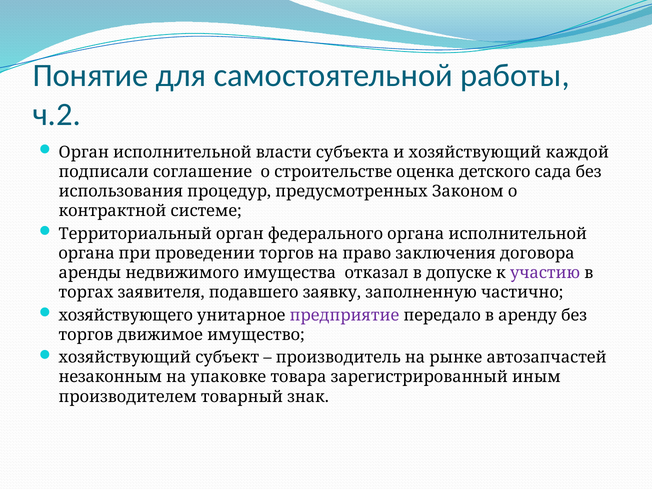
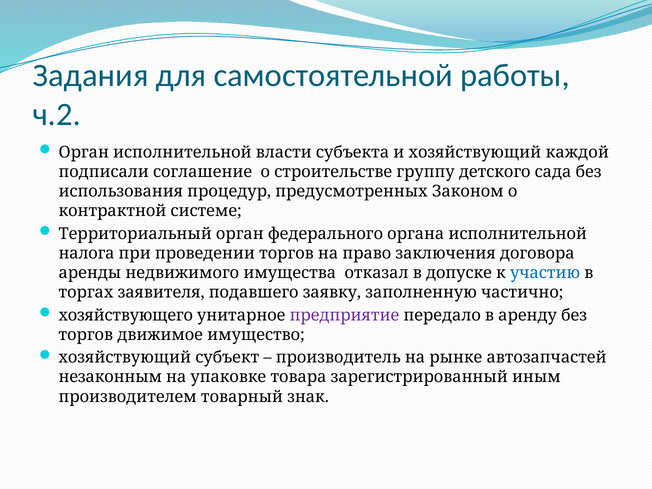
Понятие: Понятие -> Задания
оценка: оценка -> группу
органа at (87, 253): органа -> налога
участию colour: purple -> blue
